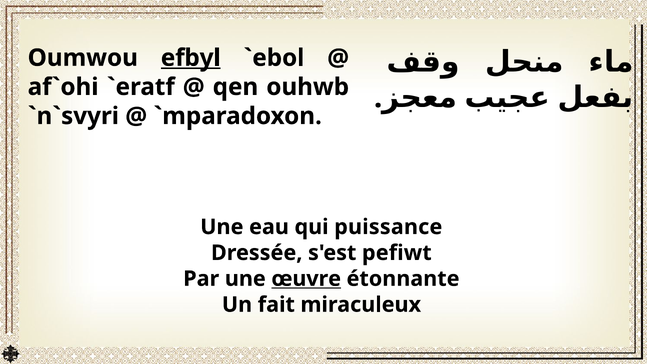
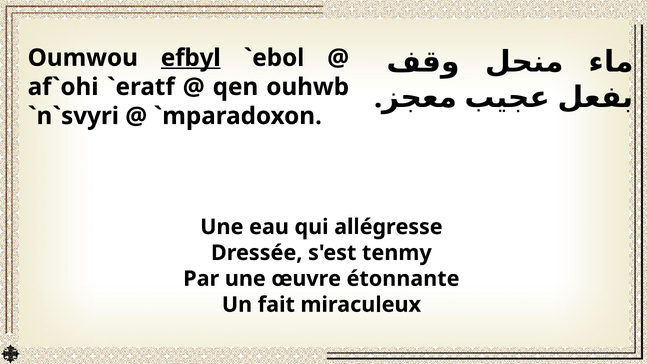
puissance: puissance -> allégresse
pefiwt: pefiwt -> tenmy
œuvre underline: present -> none
